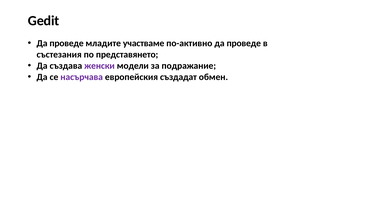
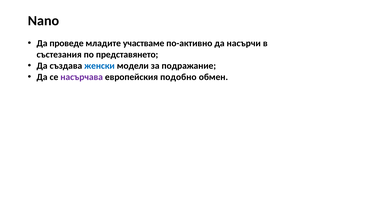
Gedit: Gedit -> Nano
по-активно да проведе: проведе -> насърчи
женски colour: purple -> blue
създадат: създадат -> подобно
